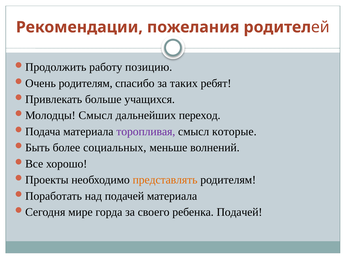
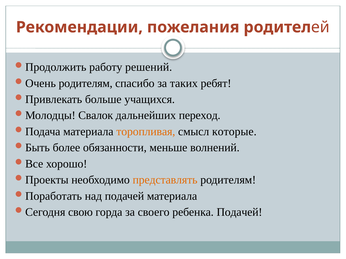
позицию: позицию -> решений
Смысл at (96, 116): Смысл -> Свалок
торопливая colour: purple -> orange
социальных: социальных -> обязанности
мире: мире -> свою
